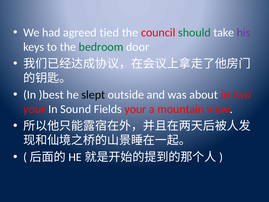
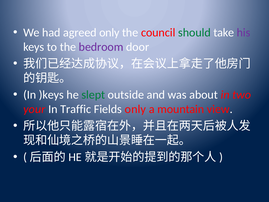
agreed tied: tied -> only
bedroom colour: green -> purple
)best: )best -> )keys
slept colour: black -> green
Sound: Sound -> Traffic
Fields your: your -> only
